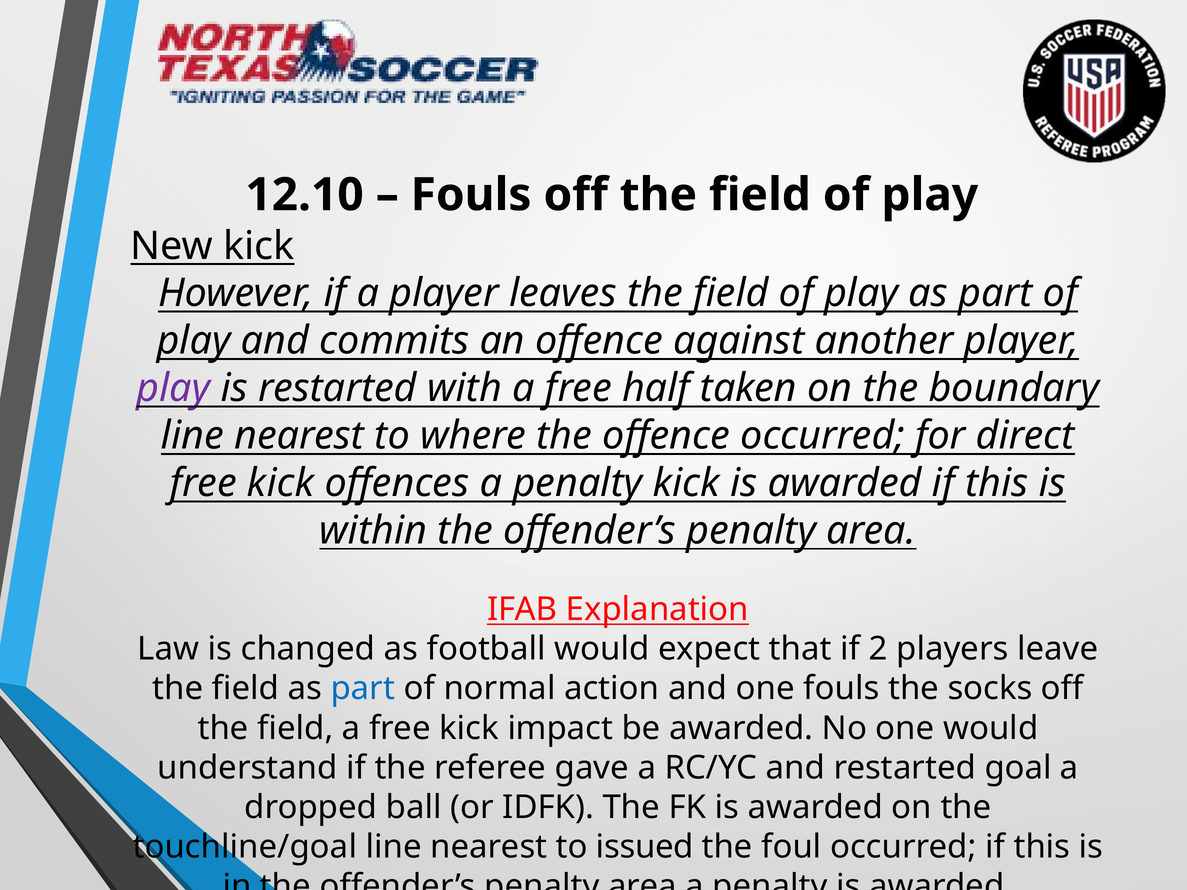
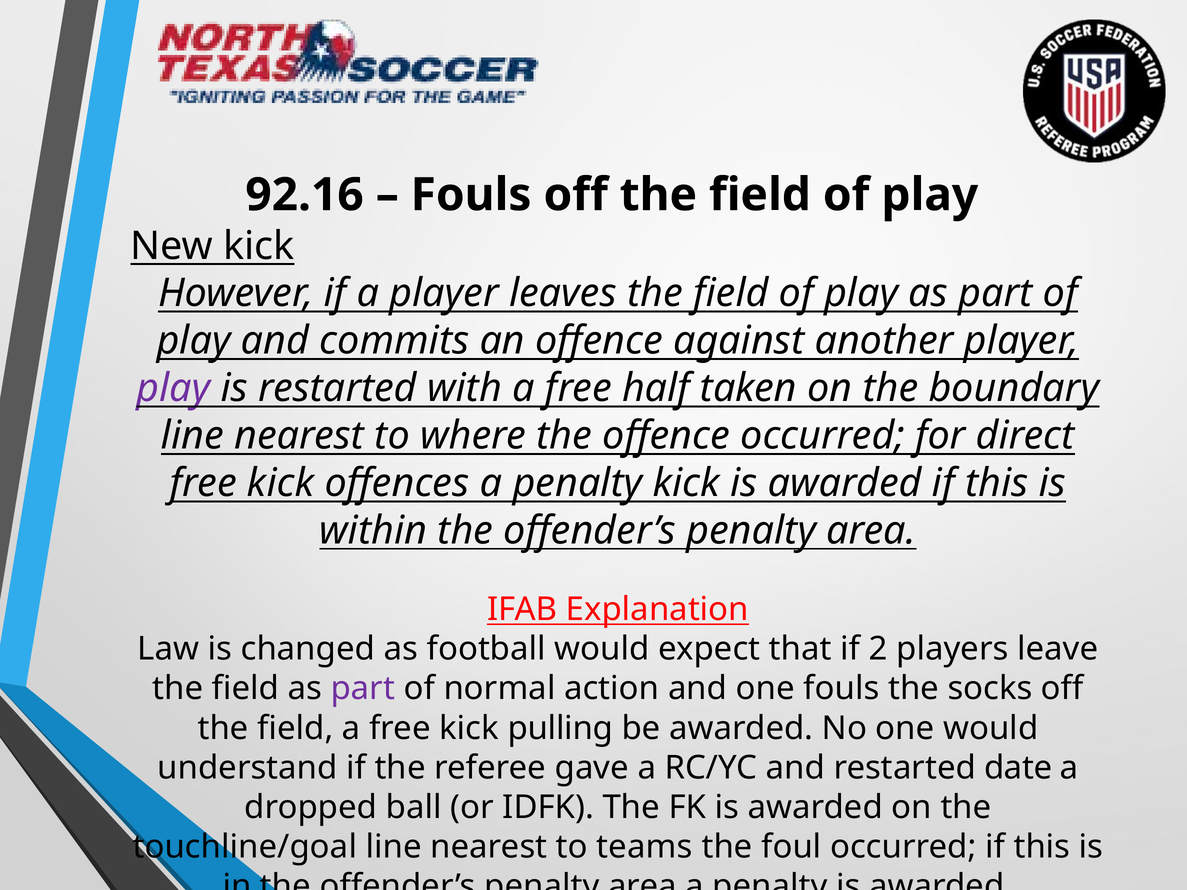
12.10: 12.10 -> 92.16
part at (363, 689) colour: blue -> purple
impact: impact -> pulling
goal: goal -> date
issued: issued -> teams
